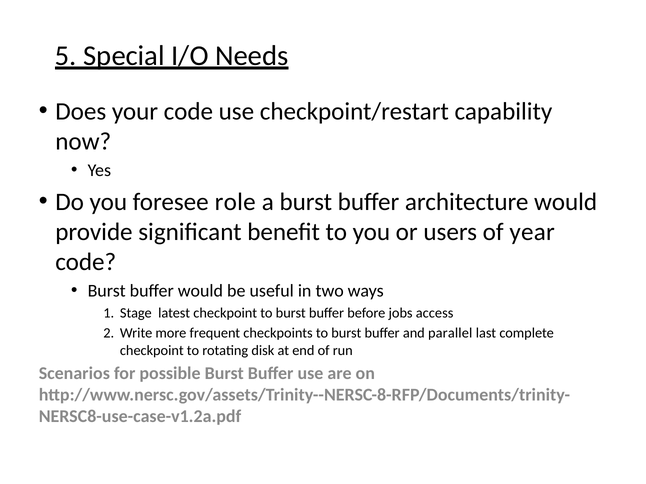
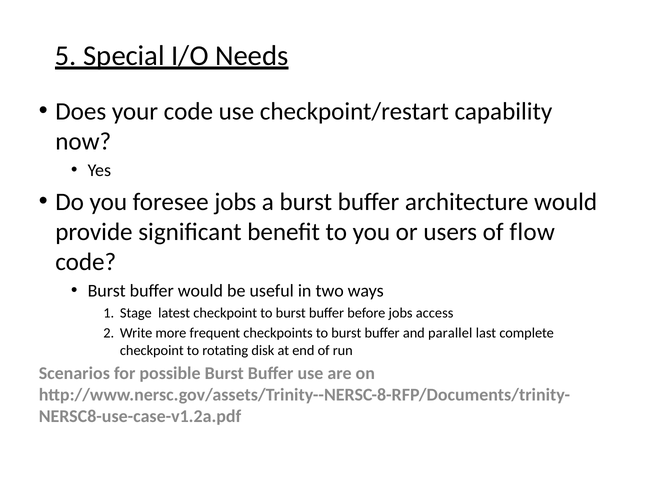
foresee role: role -> jobs
year: year -> flow
